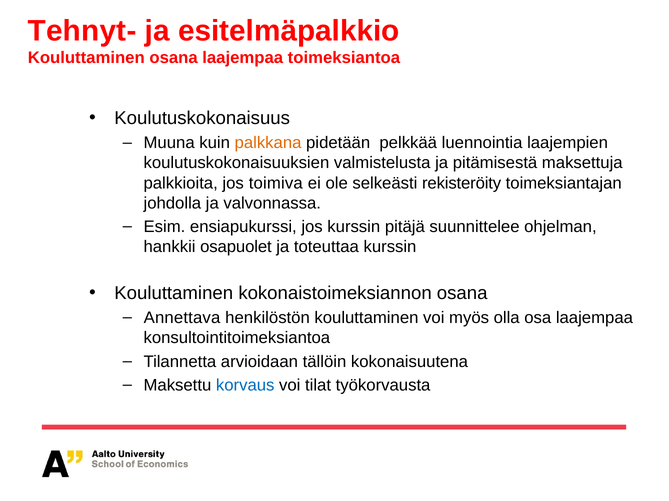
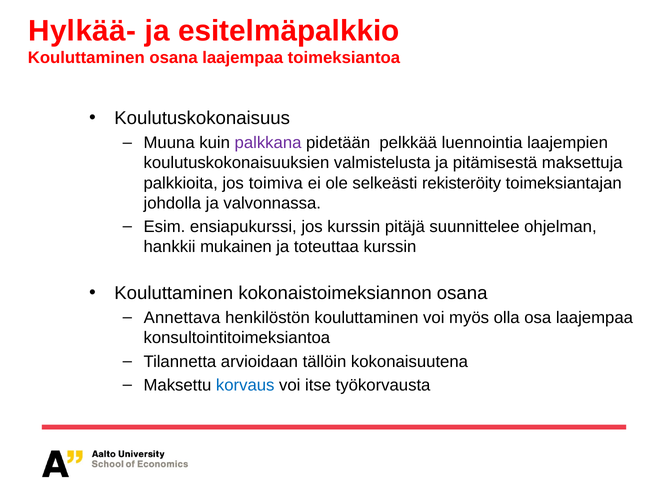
Tehnyt-: Tehnyt- -> Hylkää-
palkkana colour: orange -> purple
osapuolet: osapuolet -> mukainen
tilat: tilat -> itse
